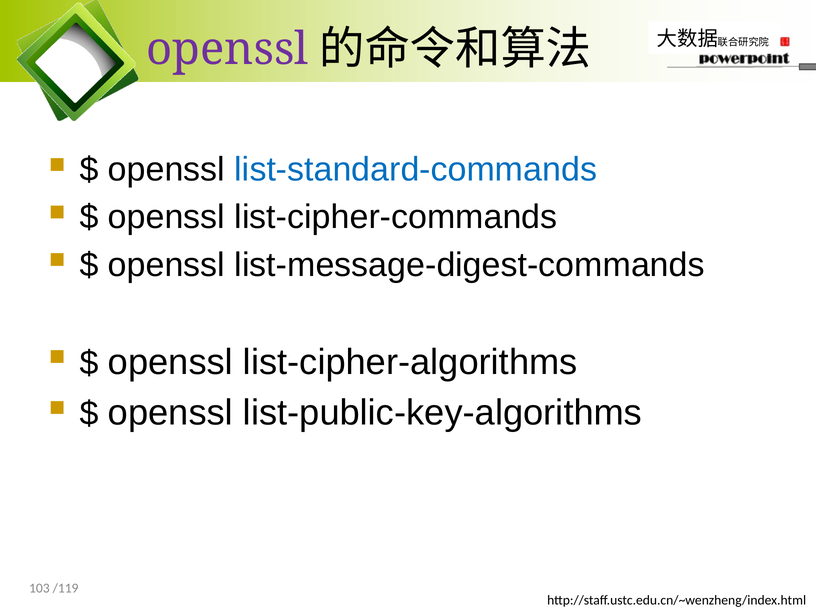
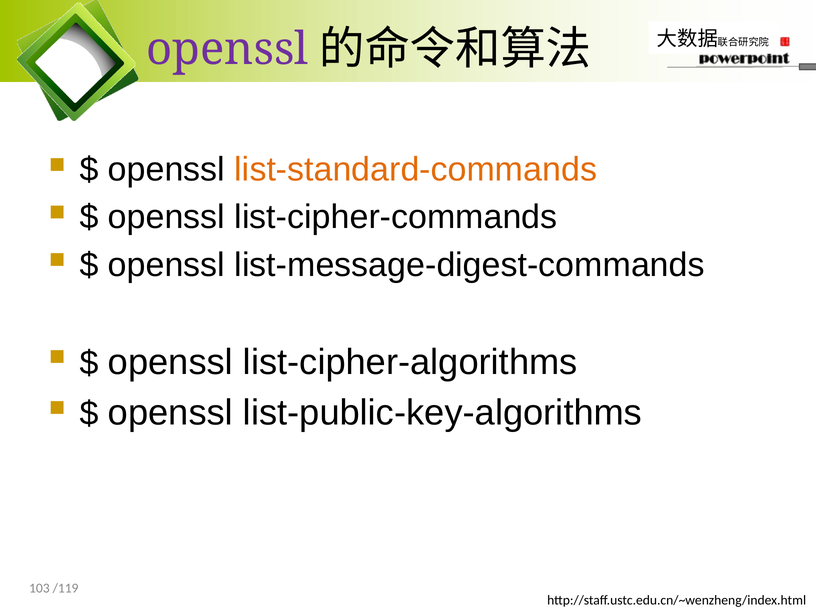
list-standard-commands colour: blue -> orange
